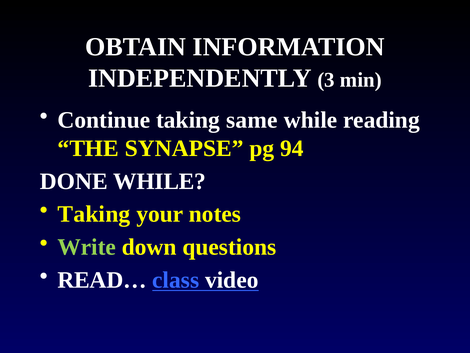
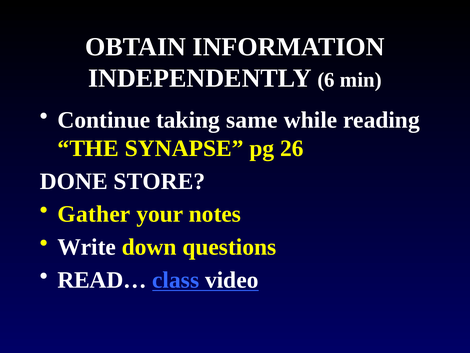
3: 3 -> 6
94: 94 -> 26
DONE WHILE: WHILE -> STORE
Taking at (94, 214): Taking -> Gather
Write colour: light green -> white
